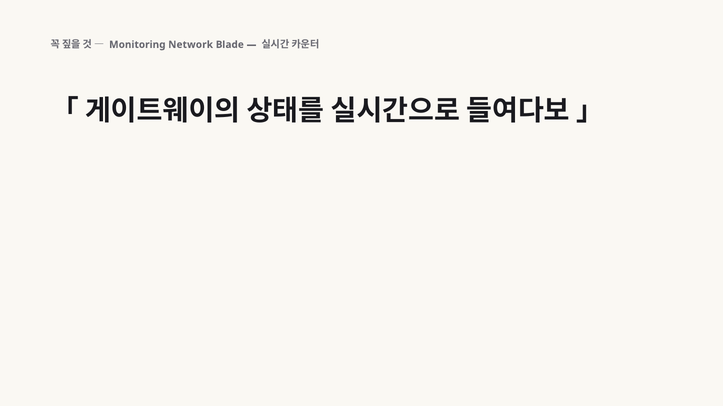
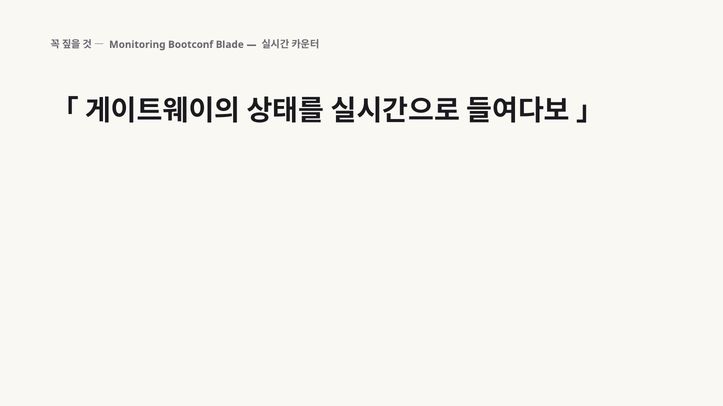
Network: Network -> Bootconf
